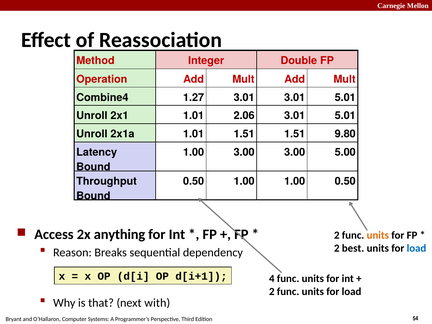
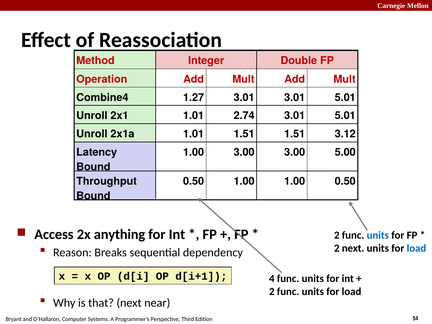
2.06: 2.06 -> 2.74
9.80: 9.80 -> 3.12
units at (378, 235) colour: orange -> blue
2 best: best -> next
with: with -> near
